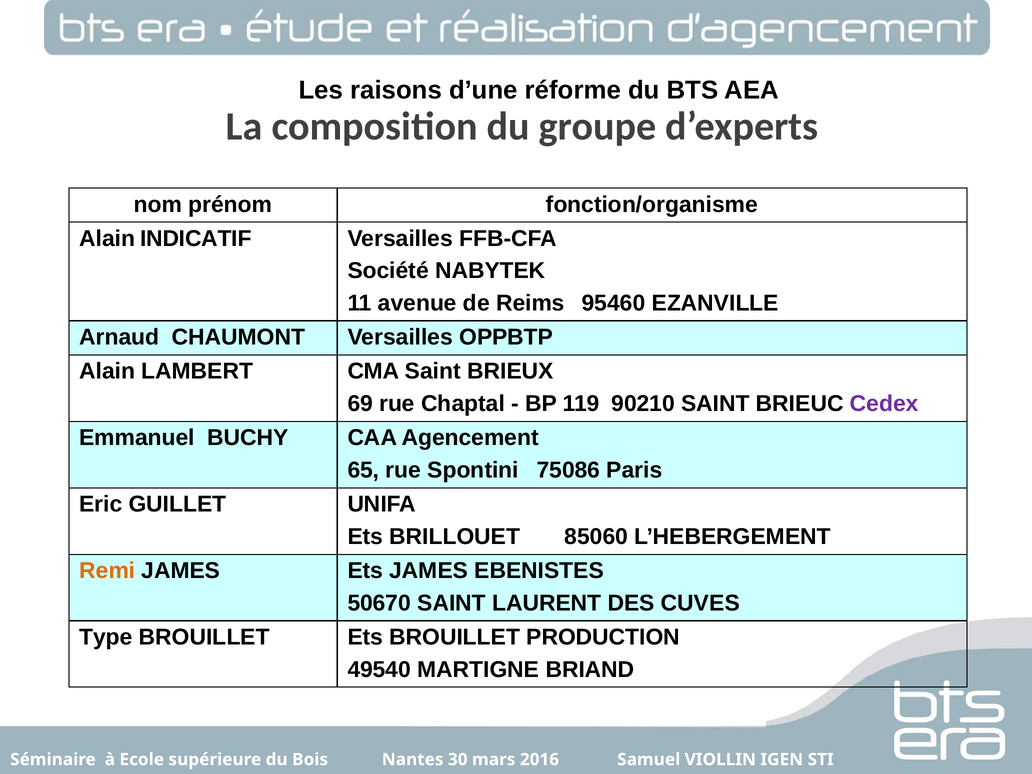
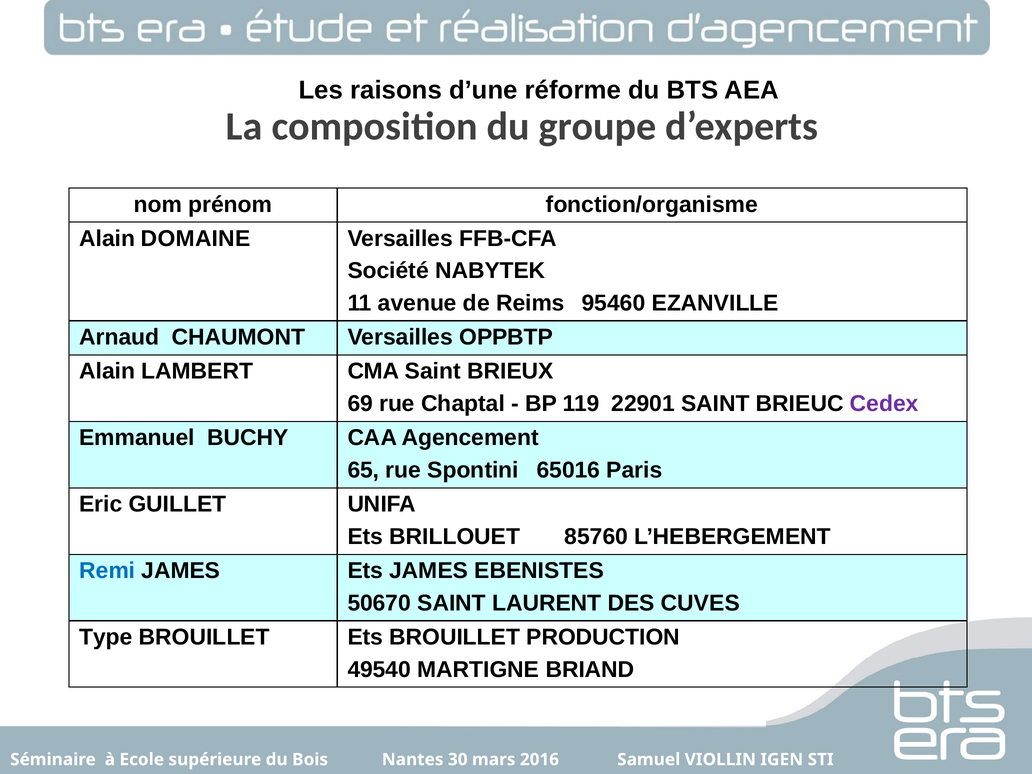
INDICATIF: INDICATIF -> DOMAINE
90210: 90210 -> 22901
75086: 75086 -> 65016
85060: 85060 -> 85760
Remi colour: orange -> blue
